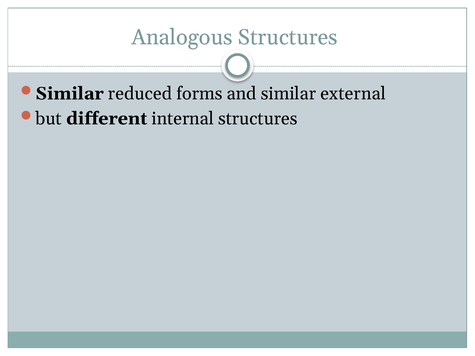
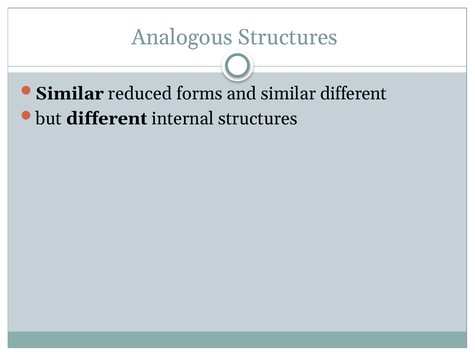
similar external: external -> different
